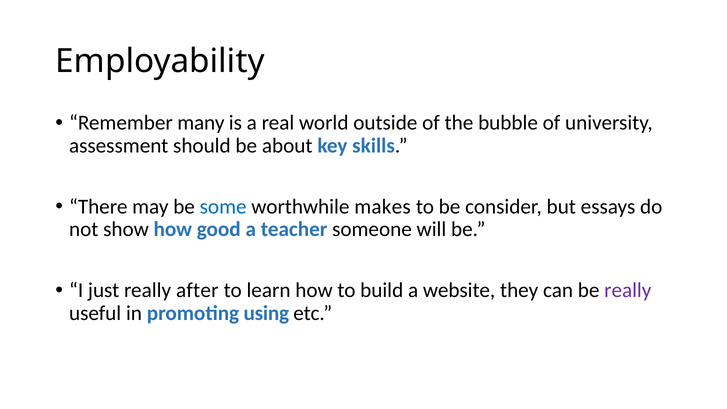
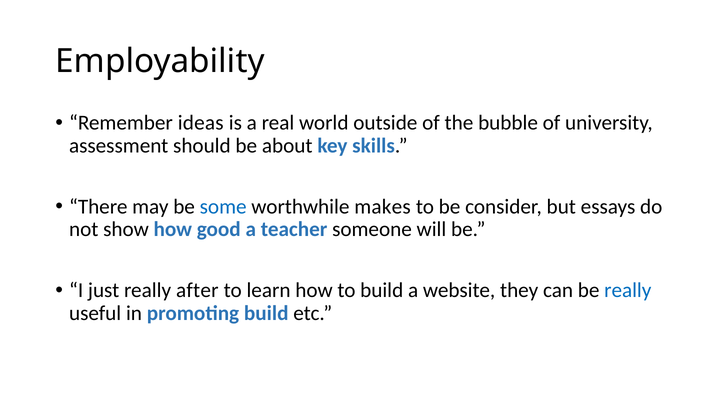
many: many -> ideas
really at (628, 290) colour: purple -> blue
promoting using: using -> build
